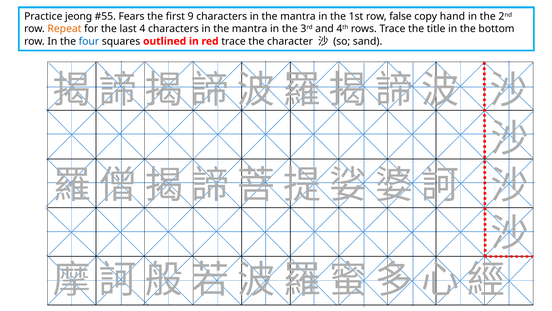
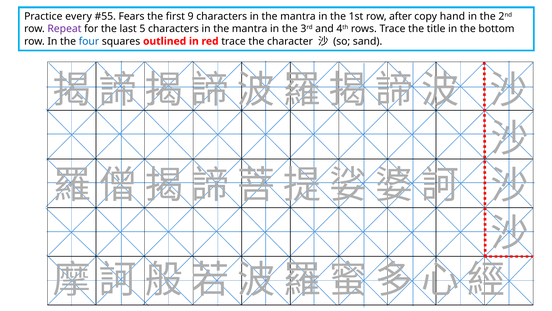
jeong: jeong -> every
false: false -> after
Repeat colour: orange -> purple
4: 4 -> 5
